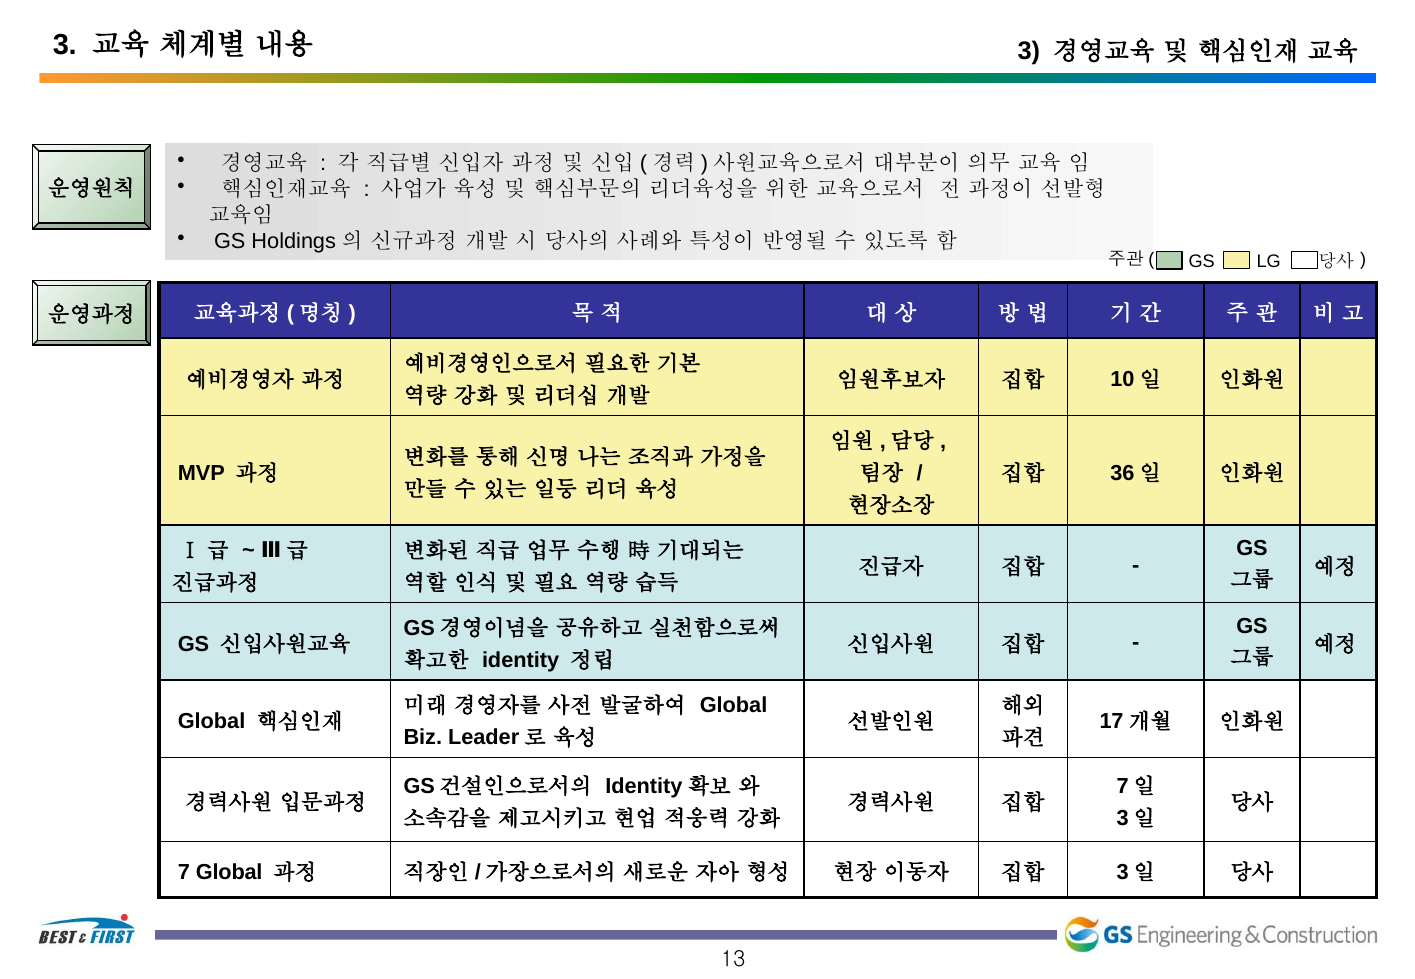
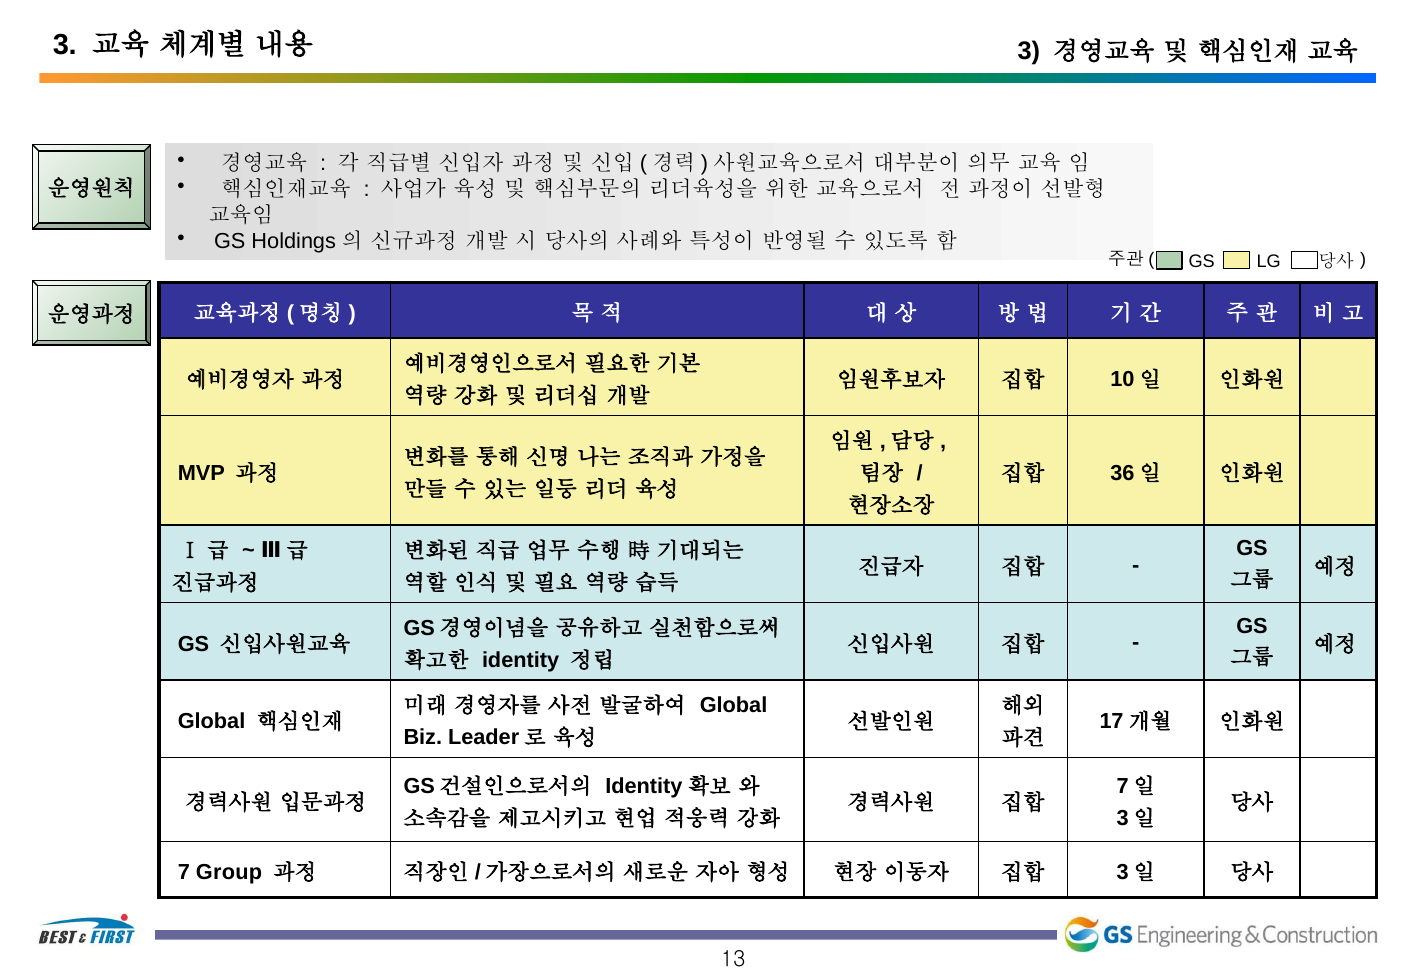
7 Global: Global -> Group
